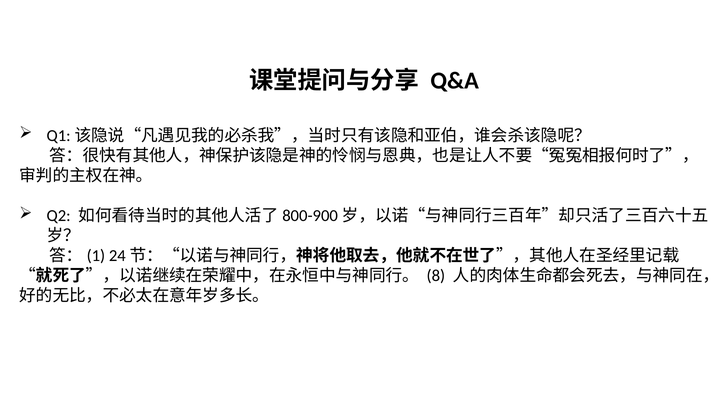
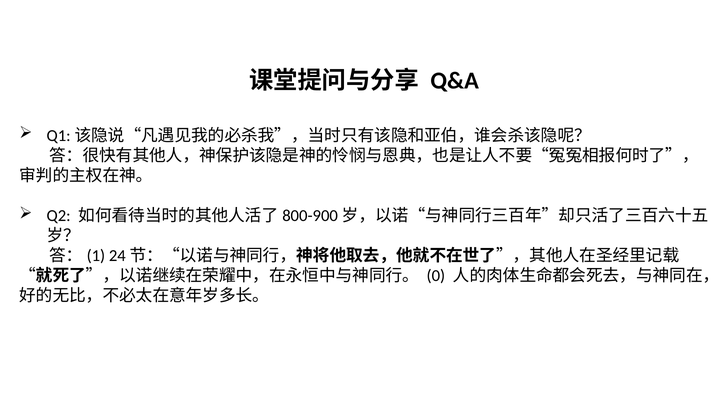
8: 8 -> 0
